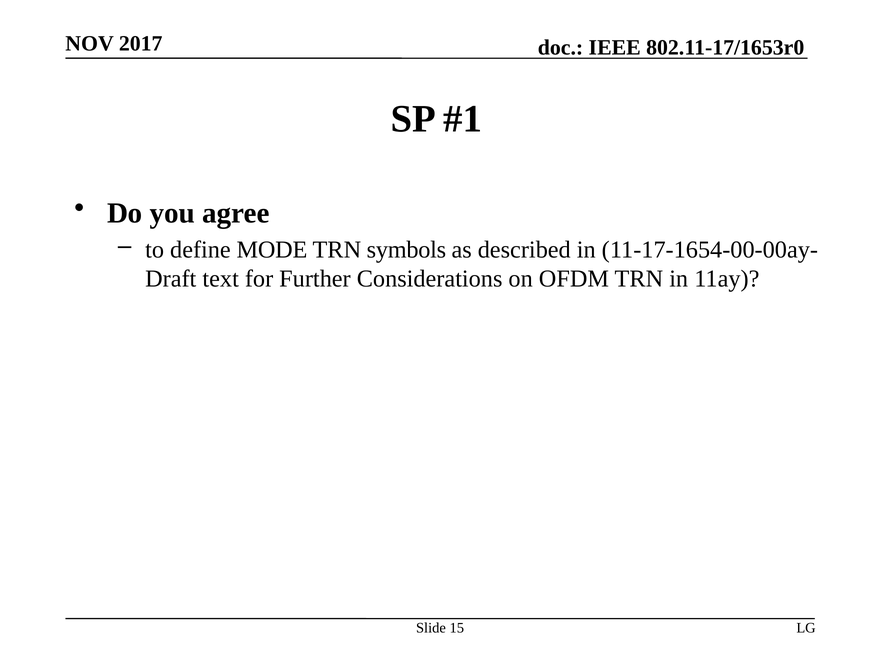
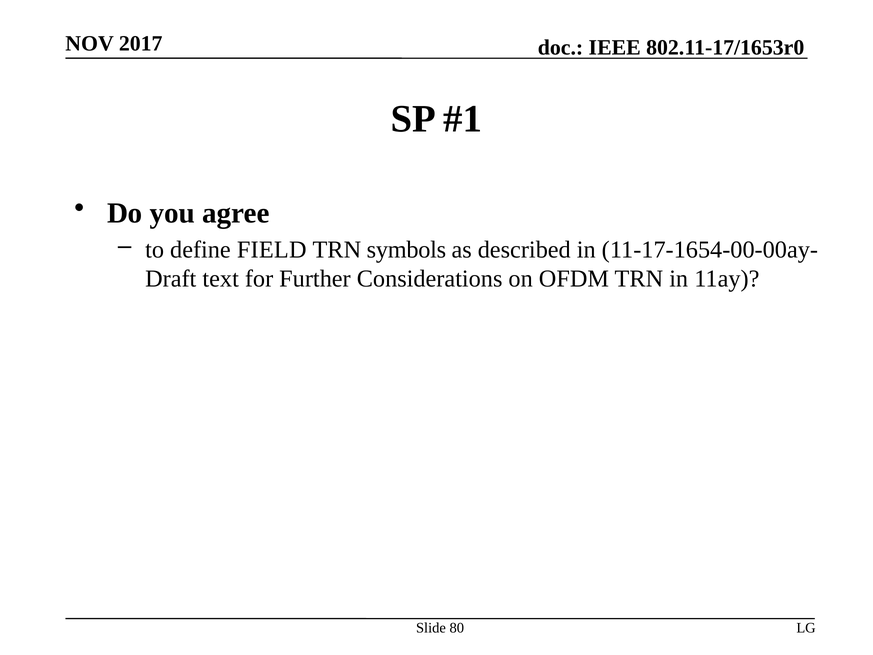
MODE: MODE -> FIELD
15: 15 -> 80
